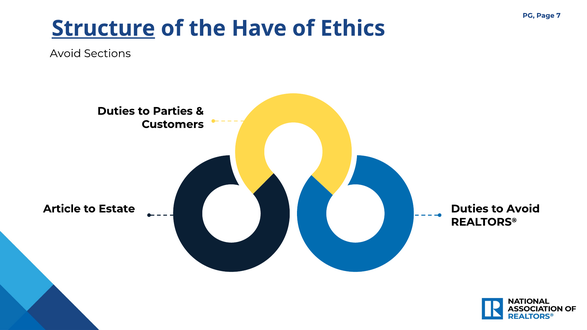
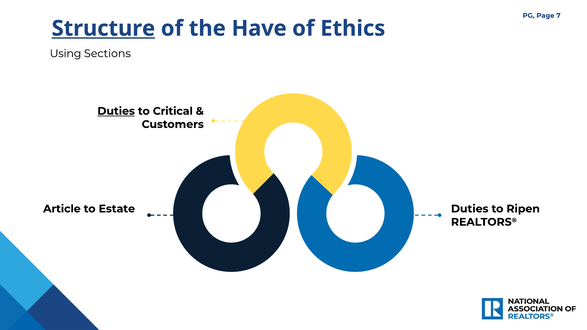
Avoid at (65, 54): Avoid -> Using
Duties at (116, 111) underline: none -> present
Parties: Parties -> Critical
to Avoid: Avoid -> Ripen
